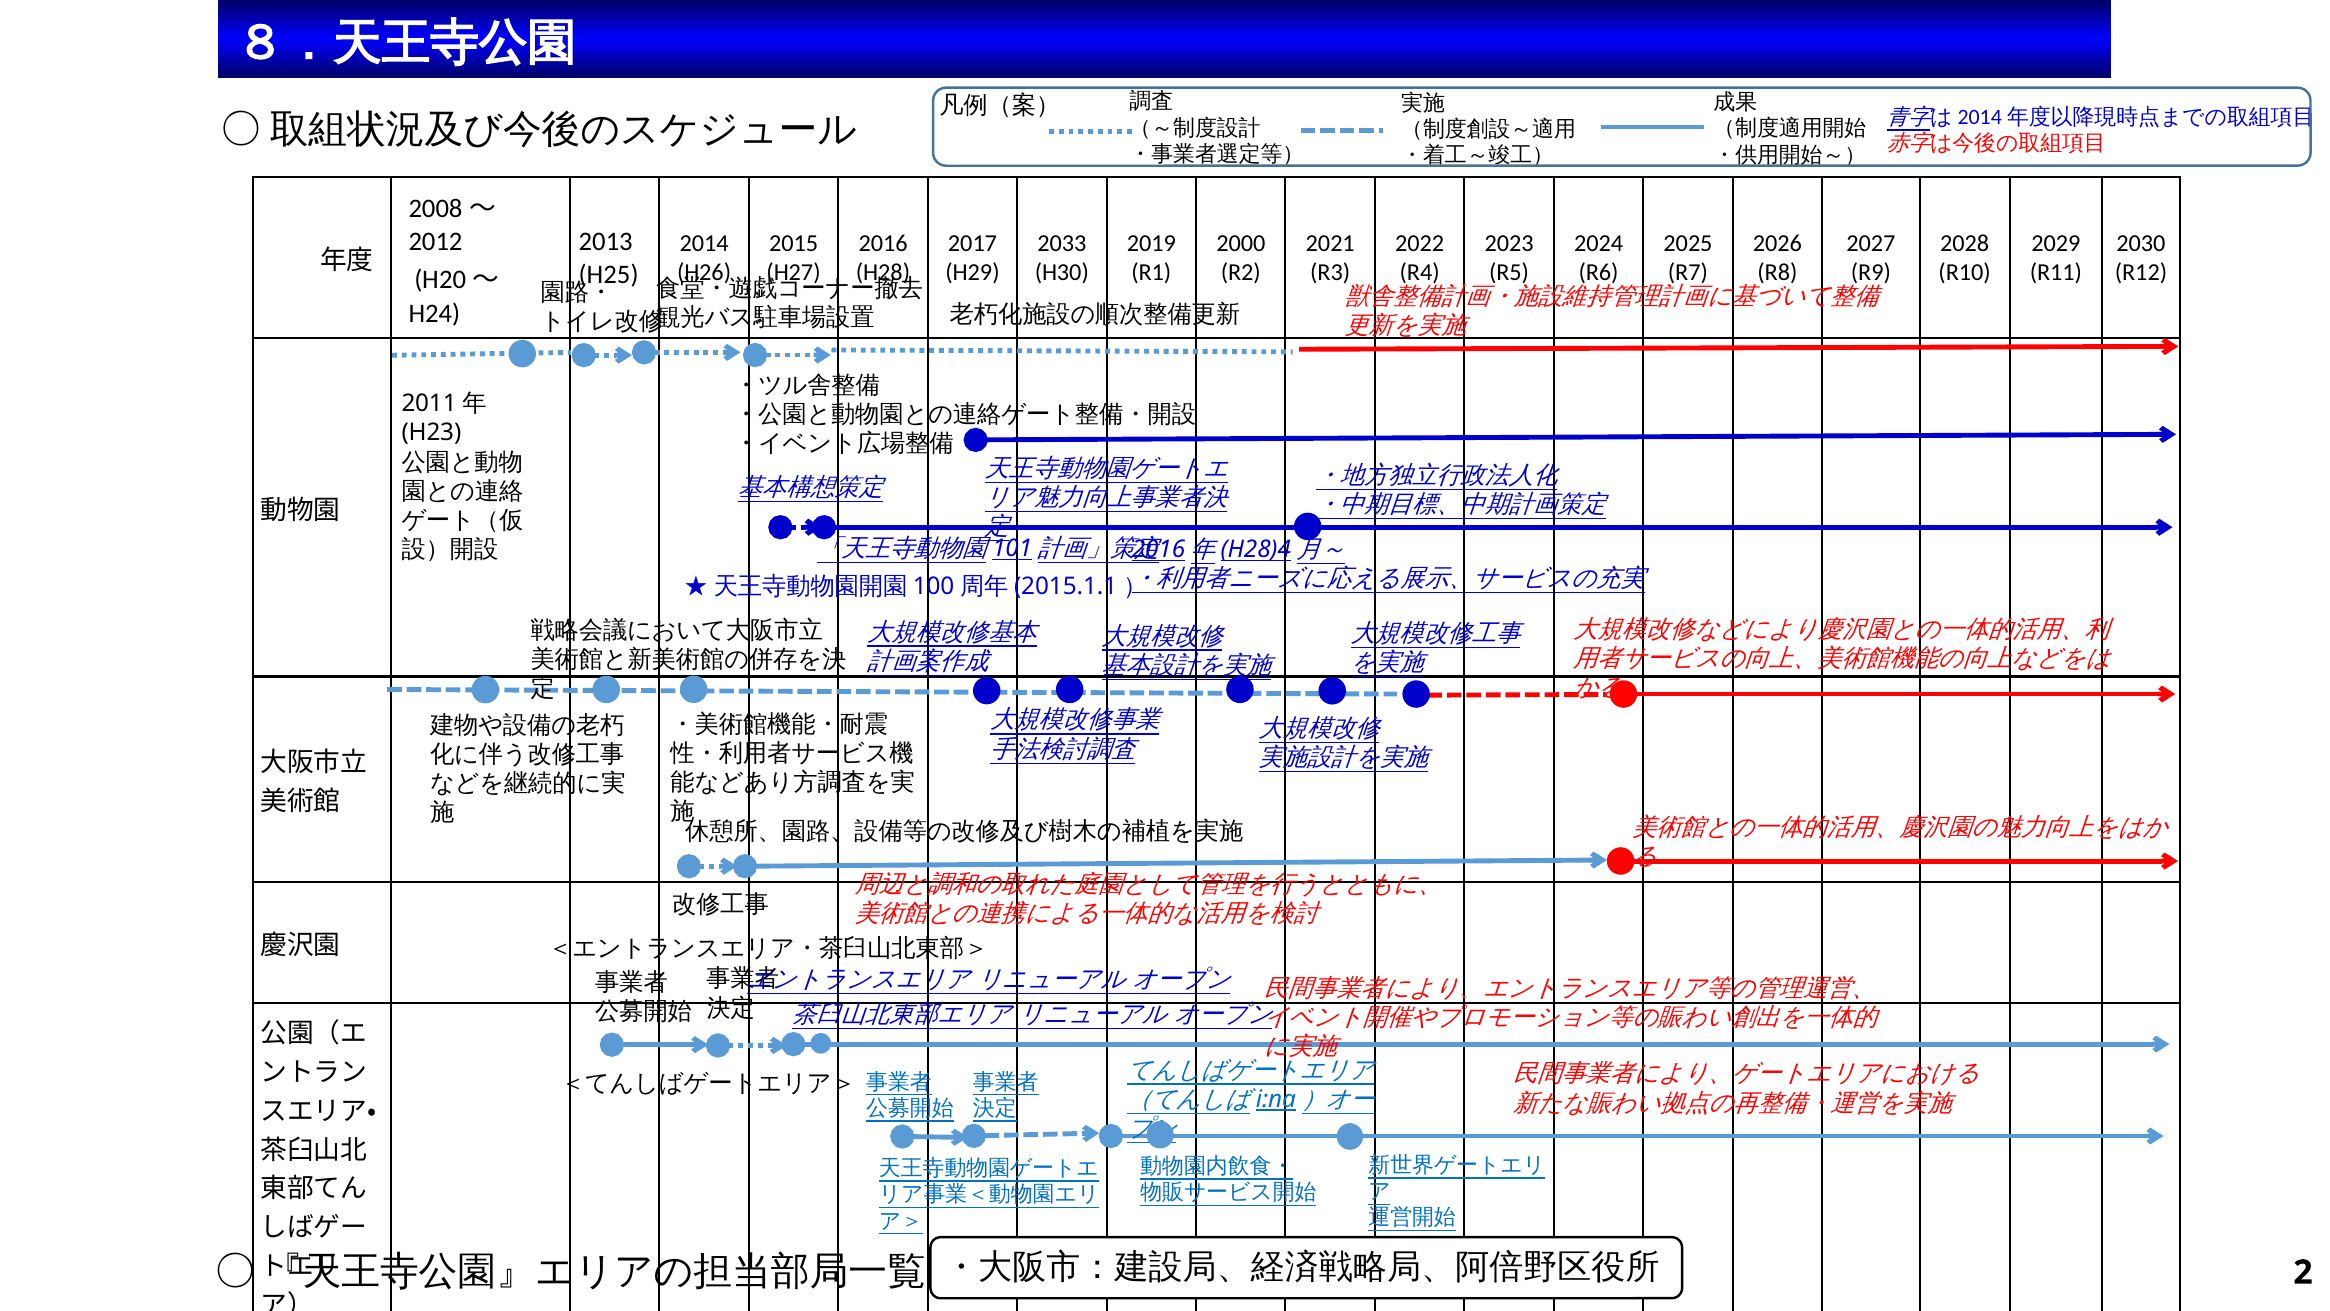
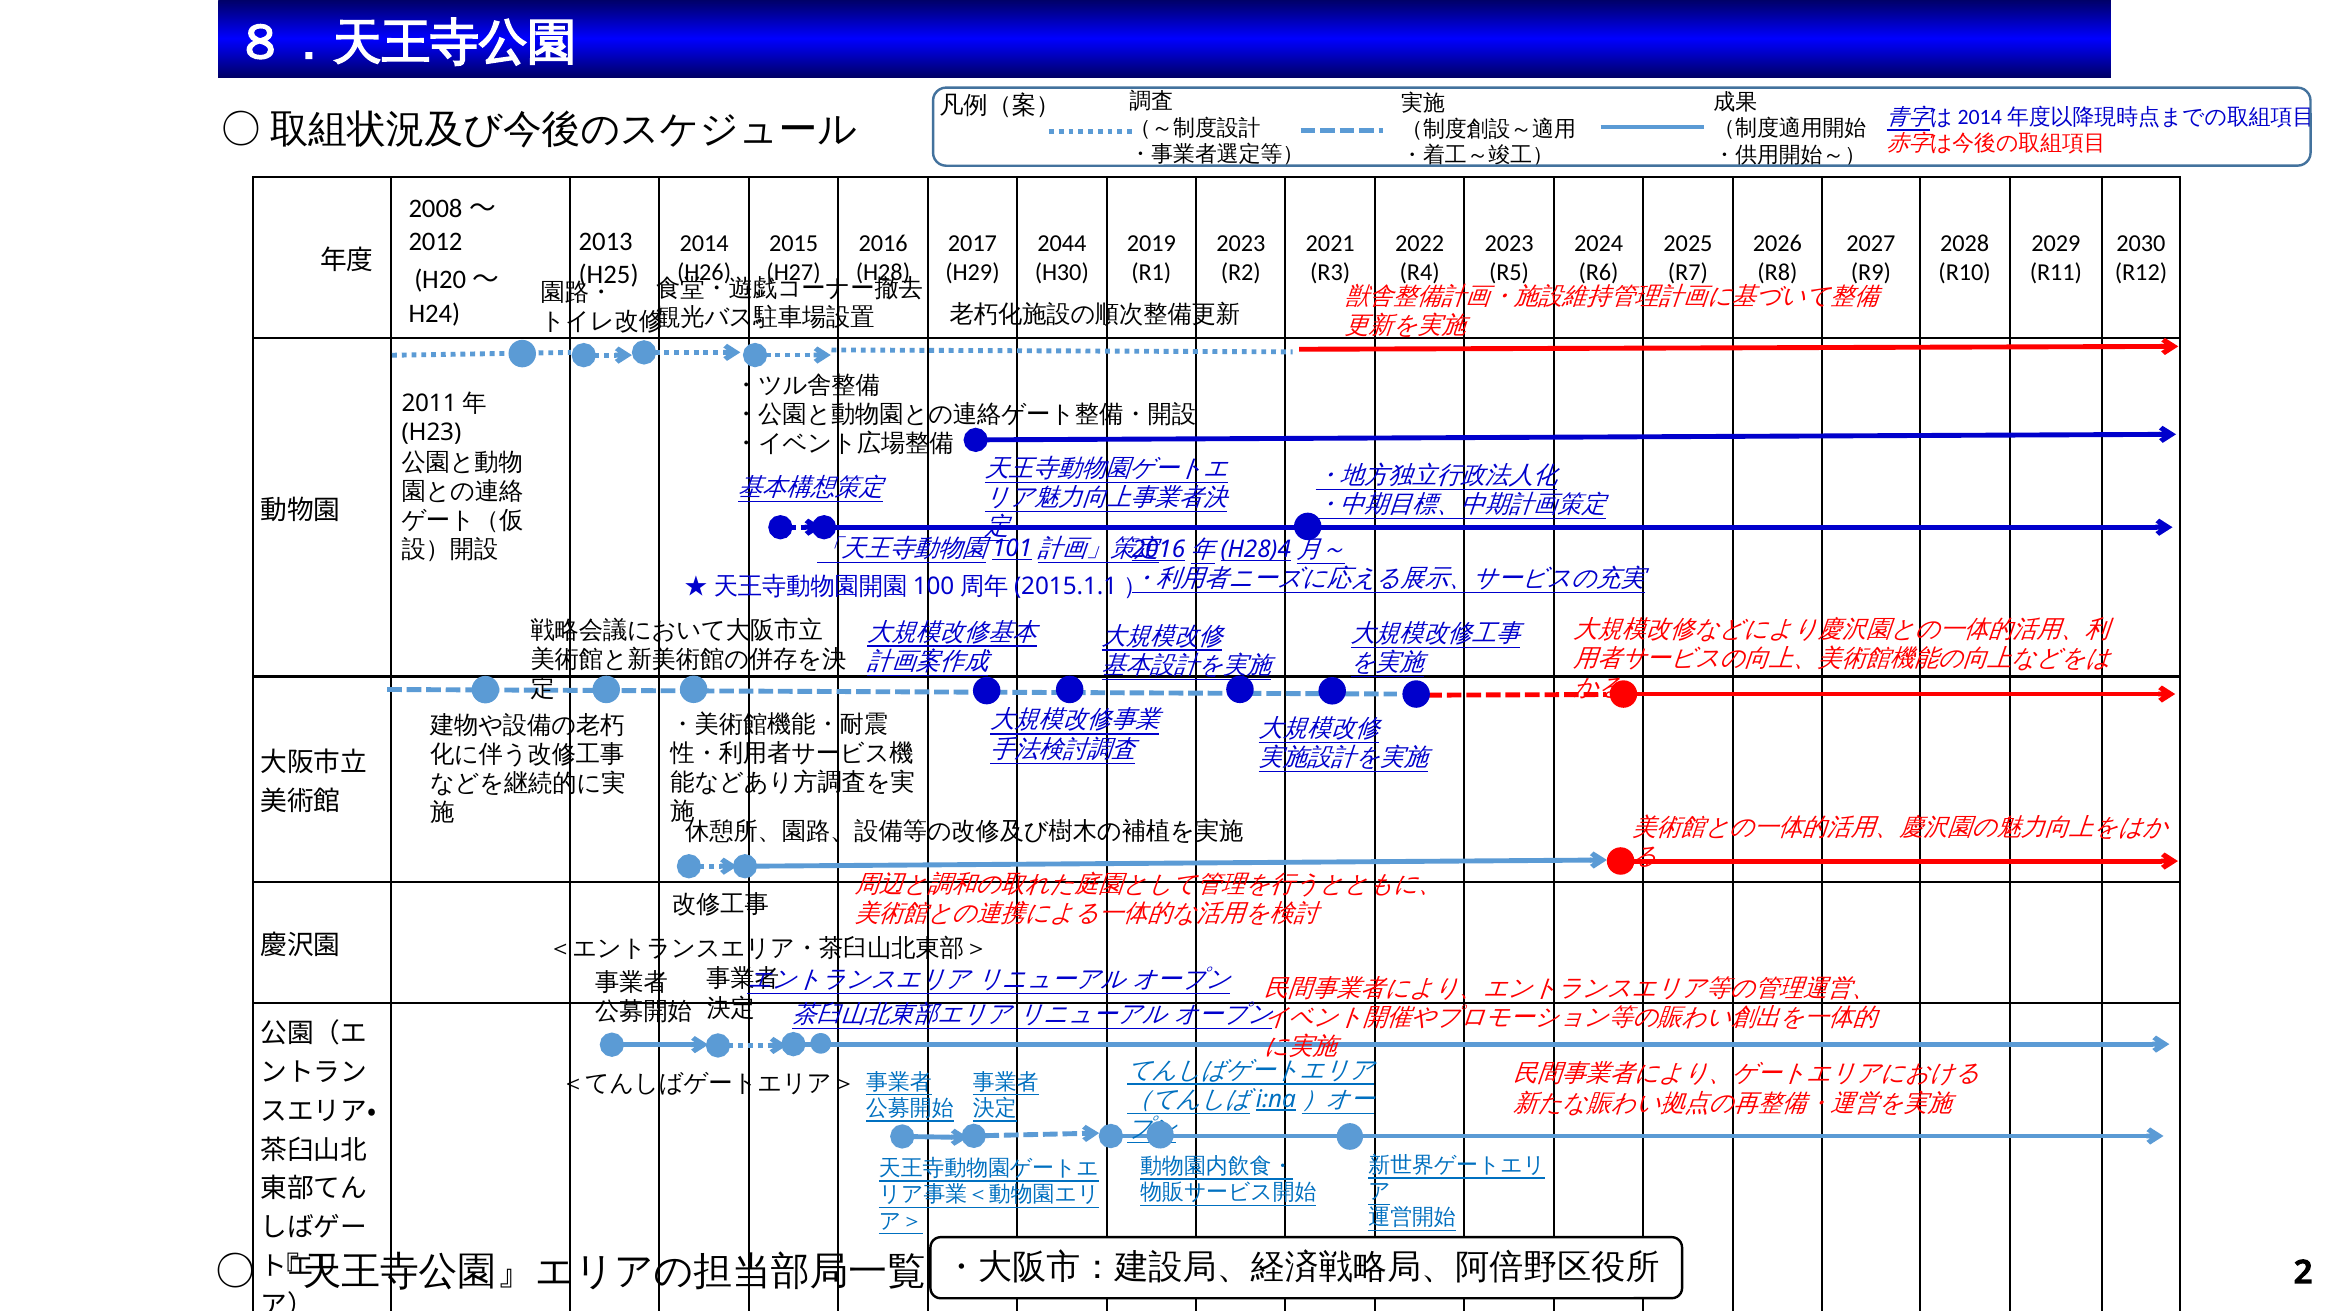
2033: 2033 -> 2044
2000 at (1241, 243): 2000 -> 2023
